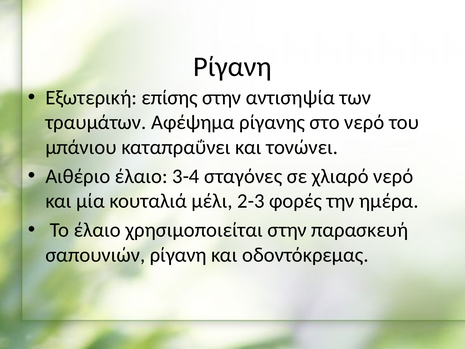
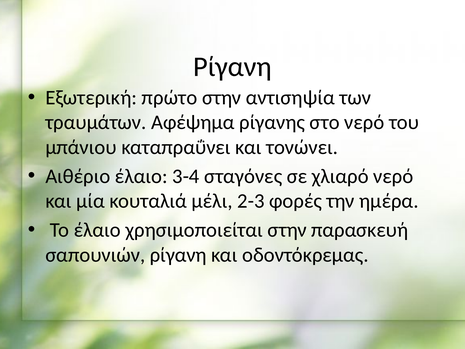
επίσης: επίσης -> πρώτο
